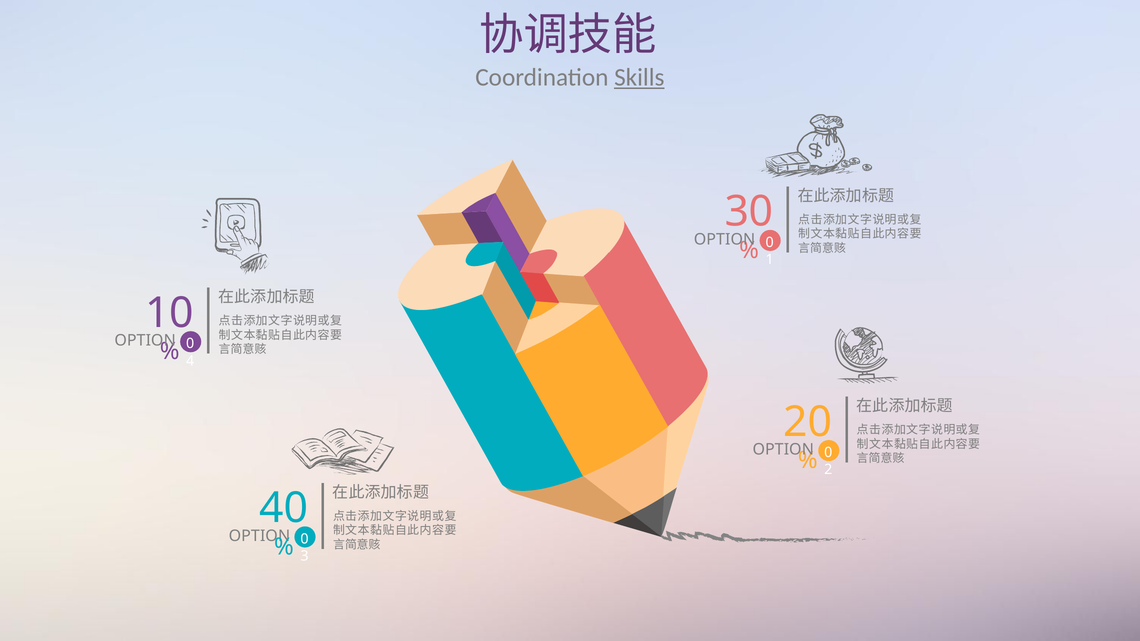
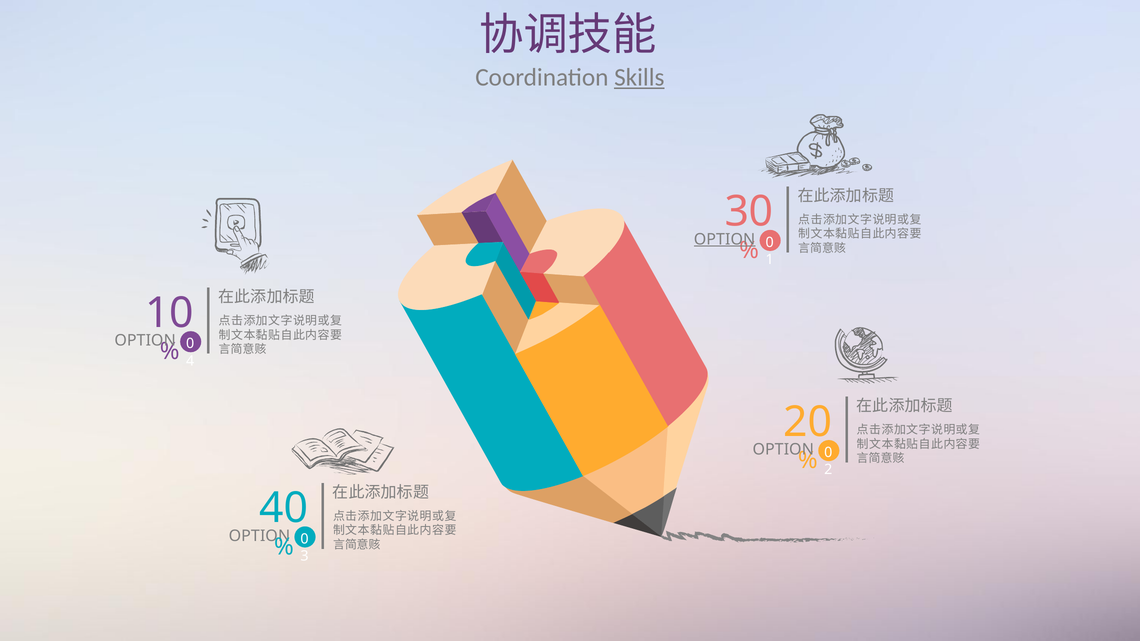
OPTION at (725, 239) underline: none -> present
